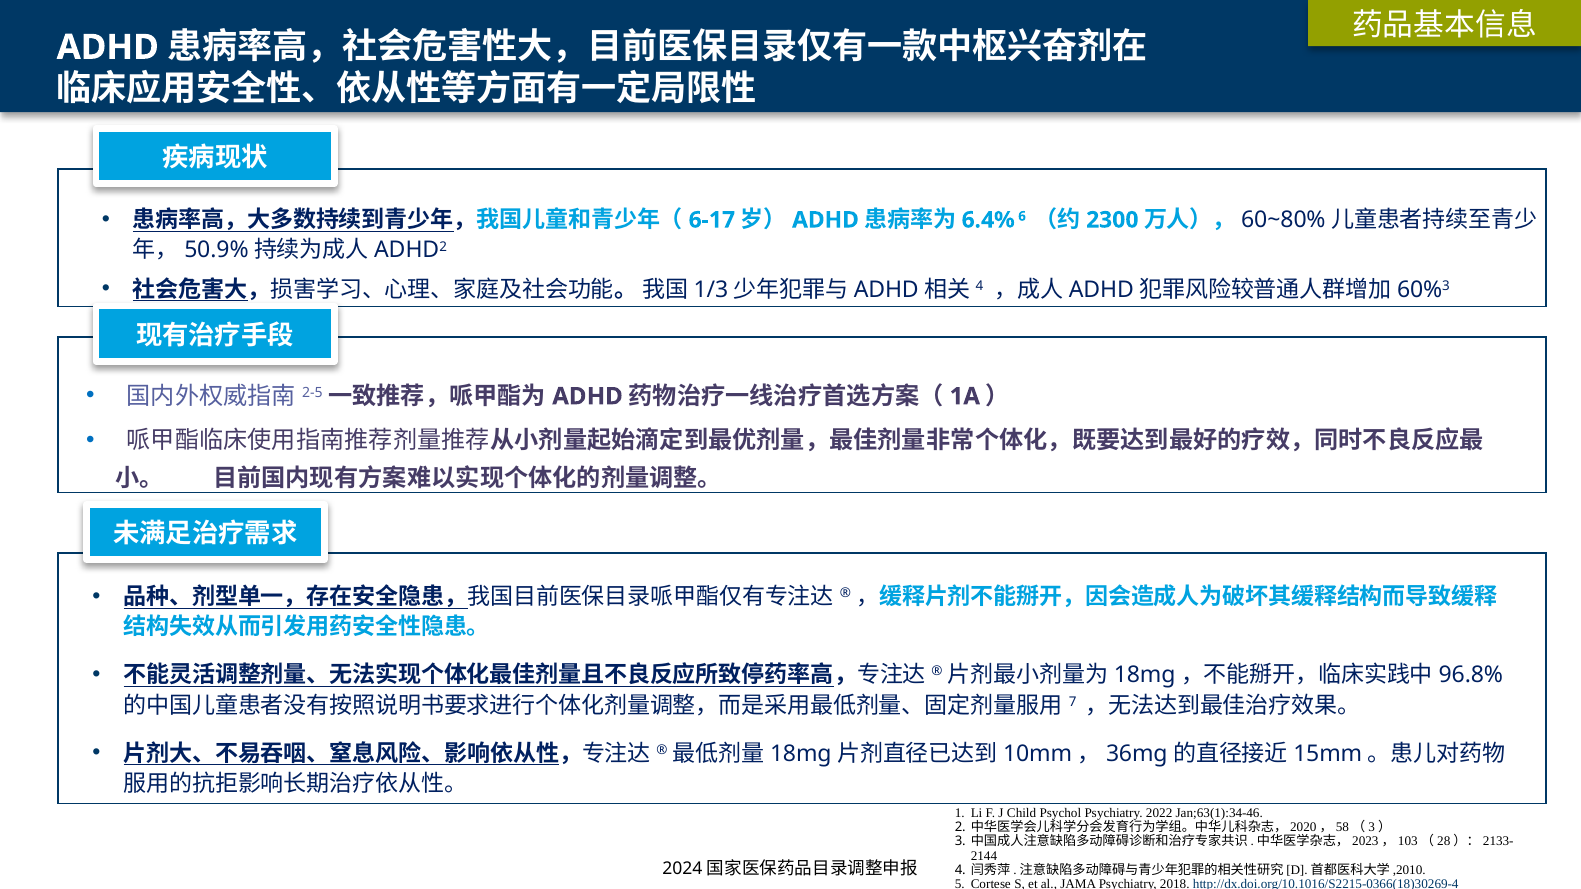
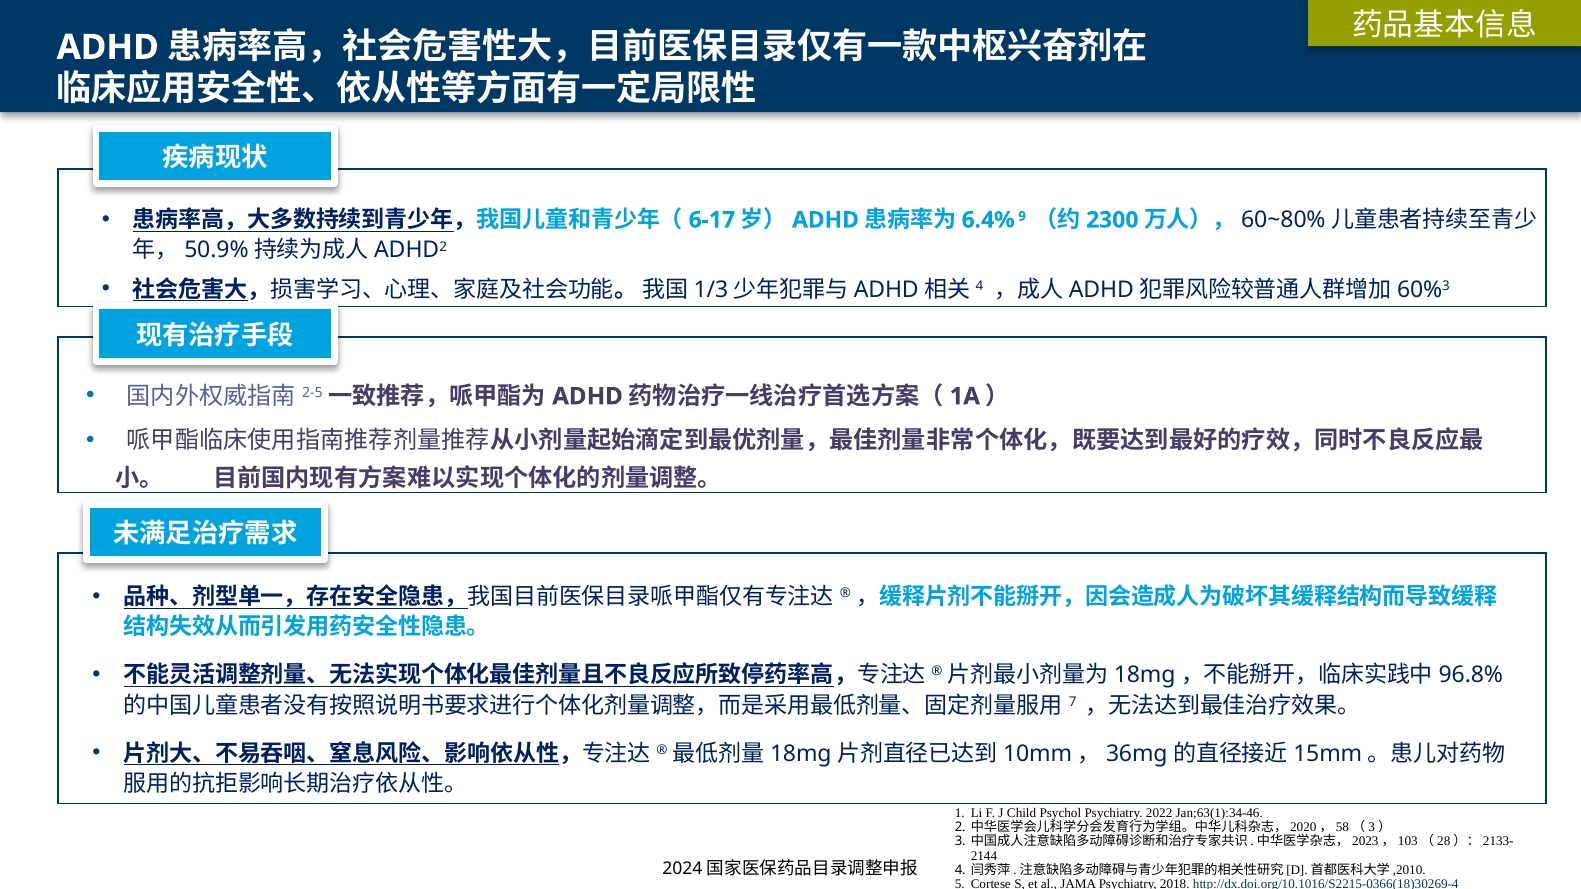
6 at (1022, 216): 6 -> 9
